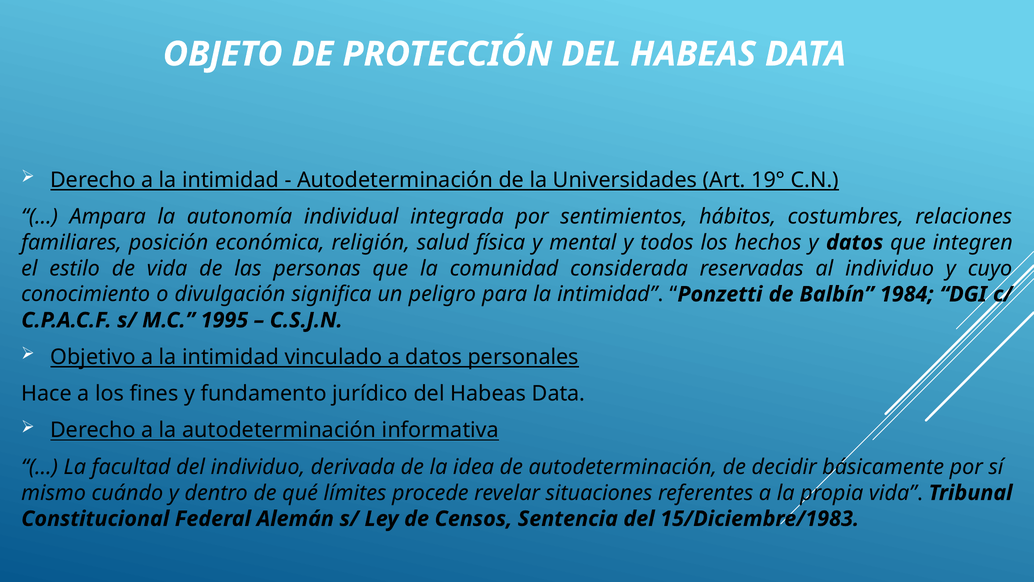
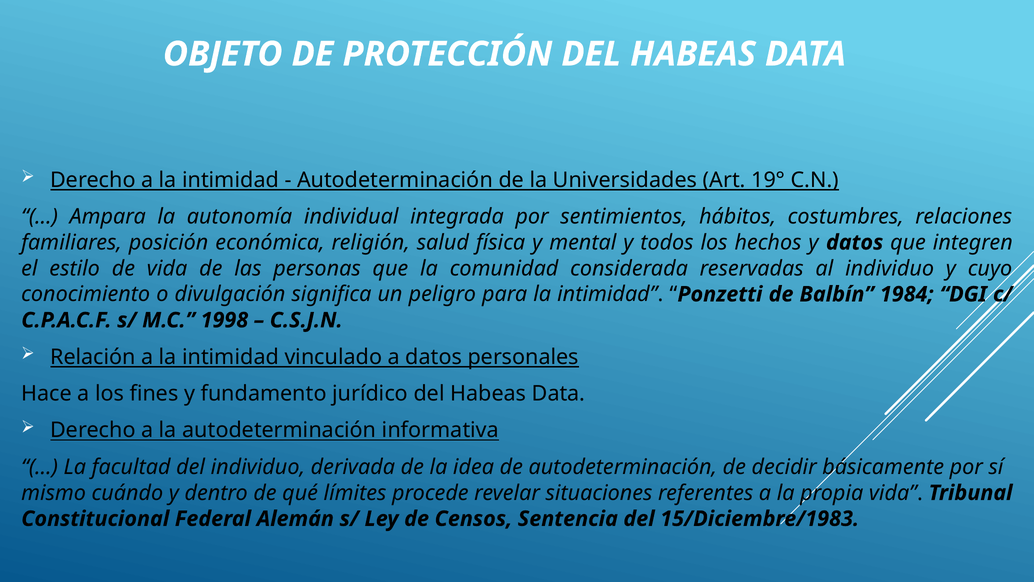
1995: 1995 -> 1998
Objetivo: Objetivo -> Relación
